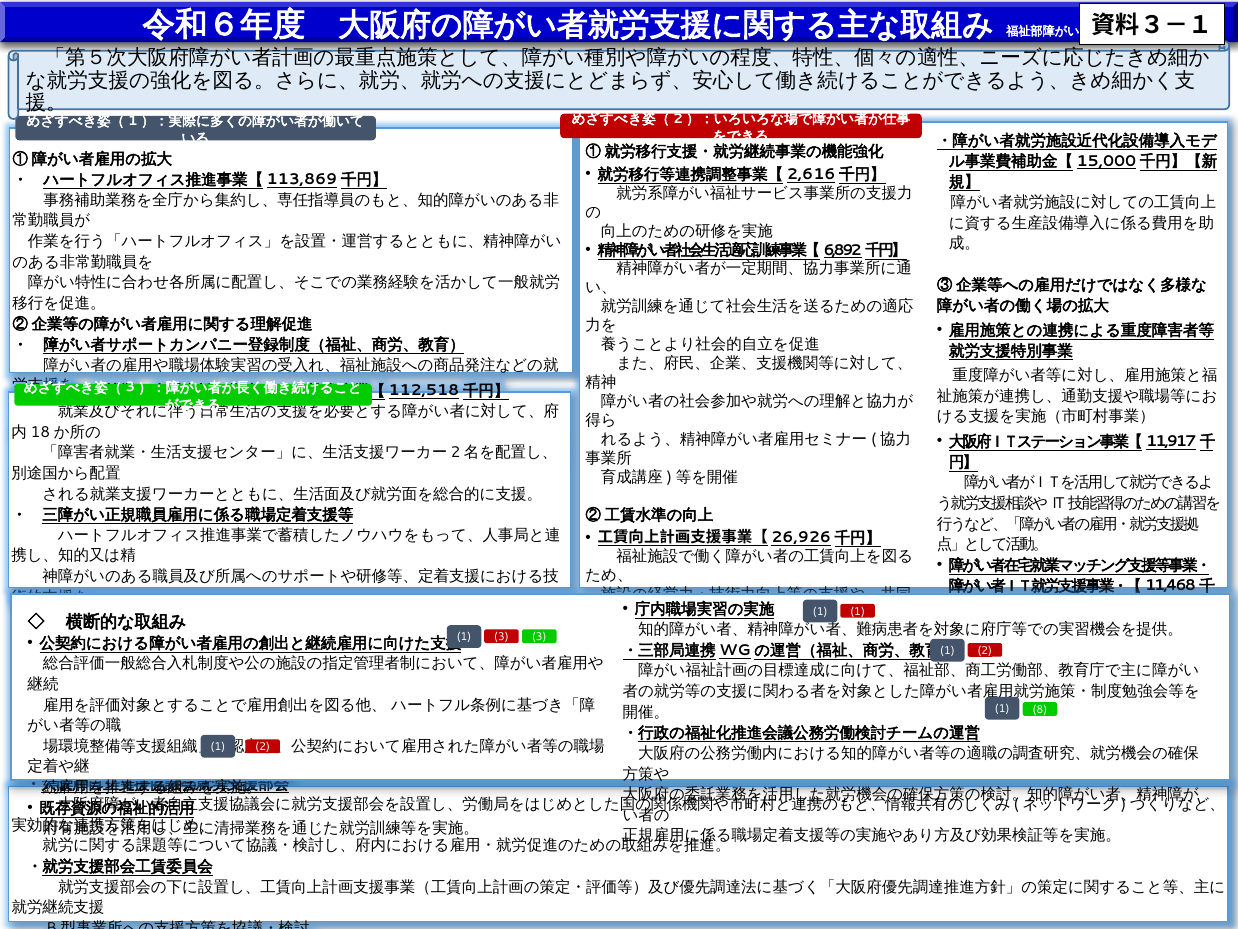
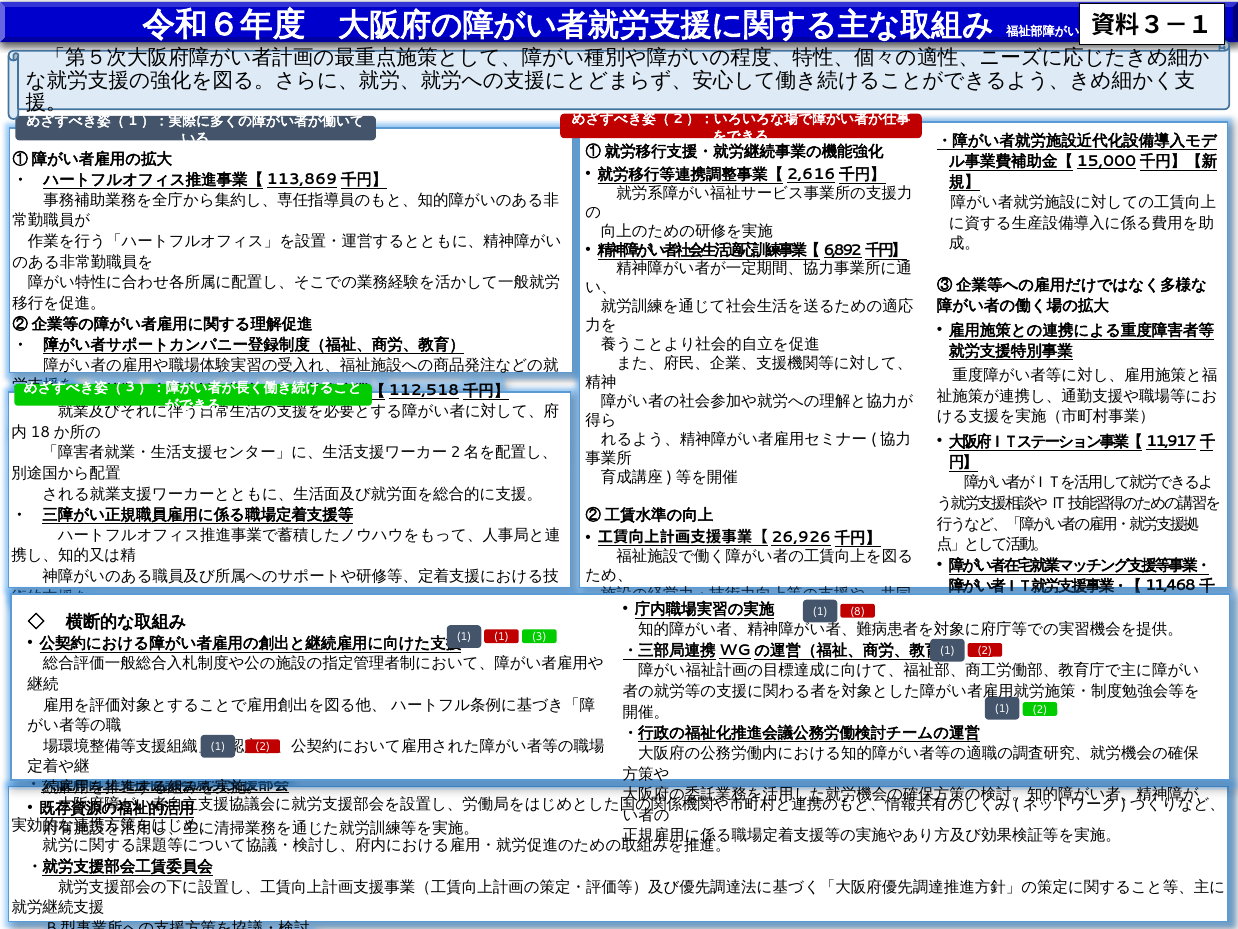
1 at (858, 611): 1 -> 8
1 3: 3 -> 1
8 at (1040, 709): 8 -> 2
